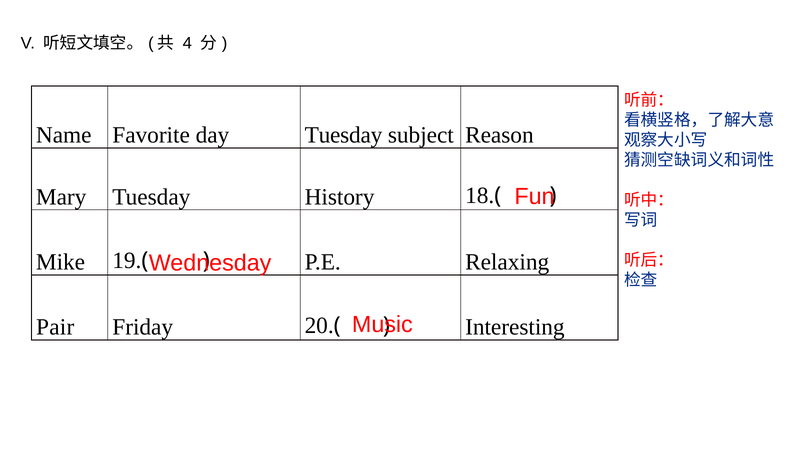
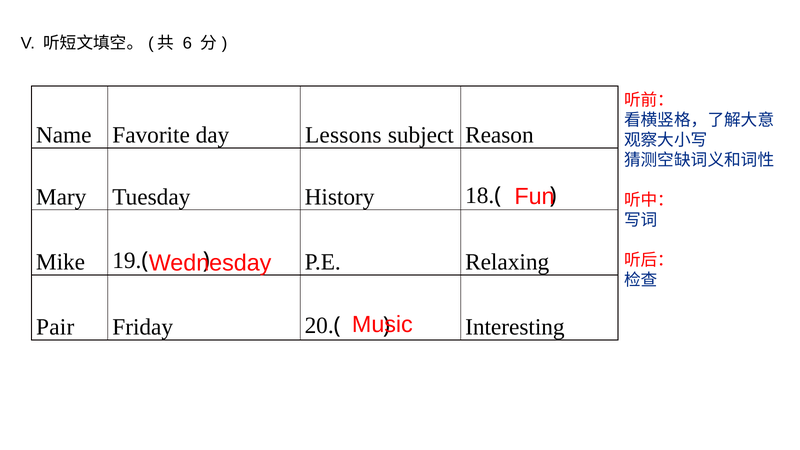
4: 4 -> 6
day Tuesday: Tuesday -> Lessons
